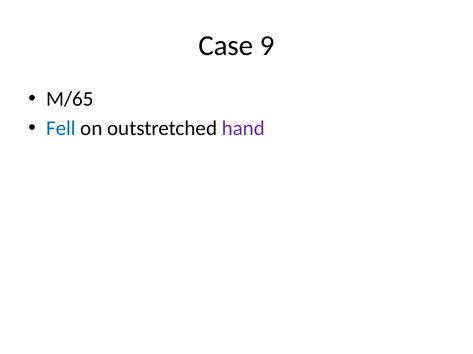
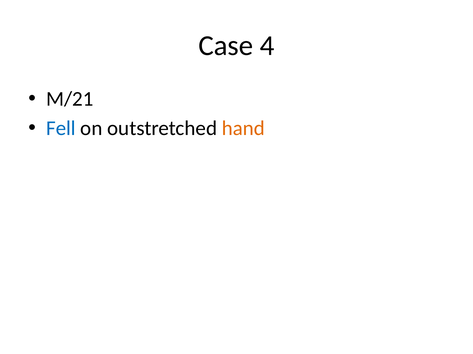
9: 9 -> 4
M/65: M/65 -> M/21
hand colour: purple -> orange
